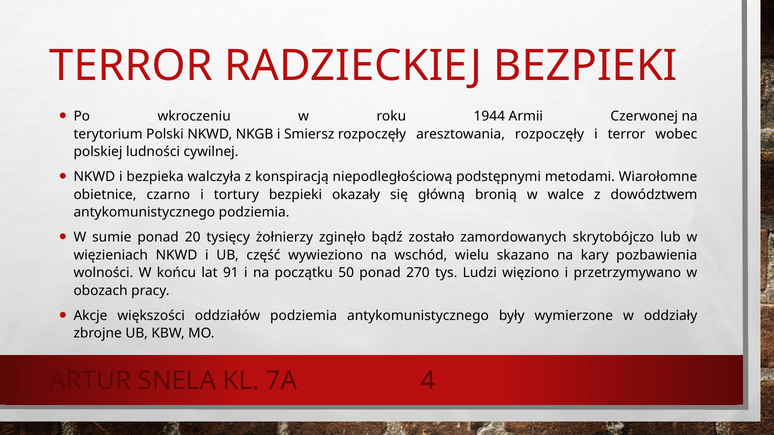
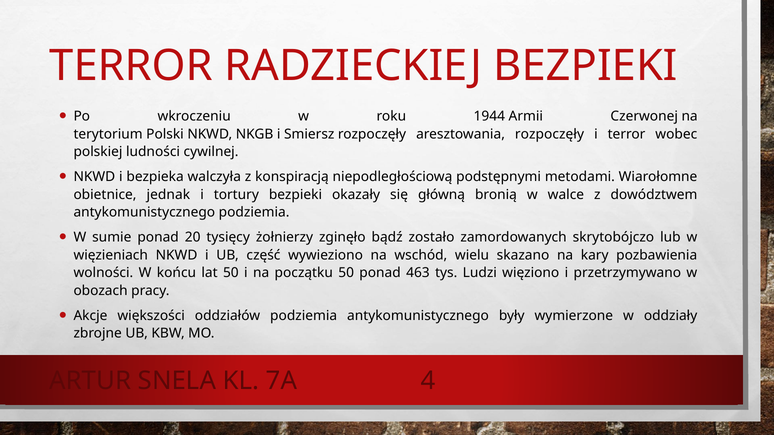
czarno: czarno -> jednak
lat 91: 91 -> 50
270: 270 -> 463
